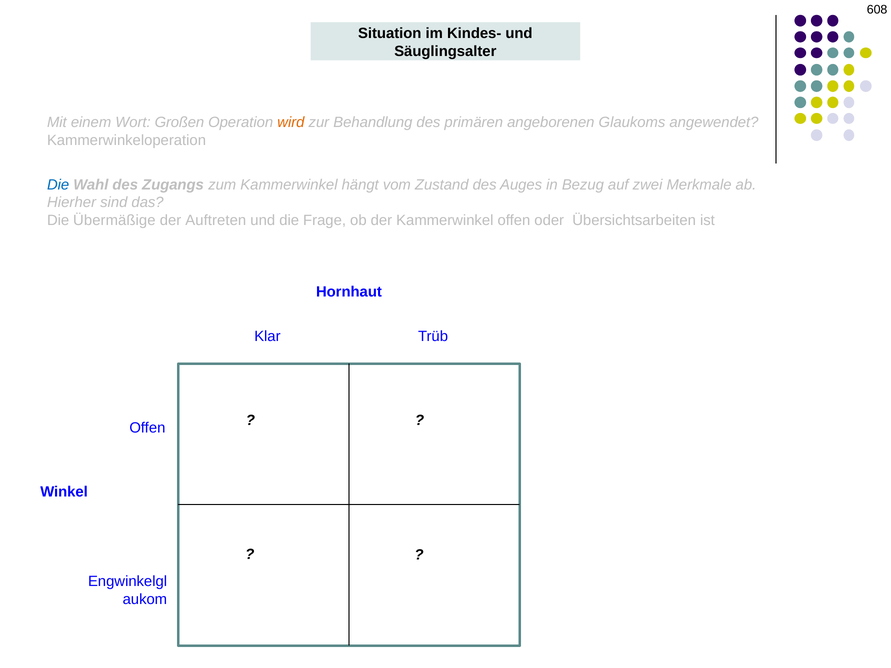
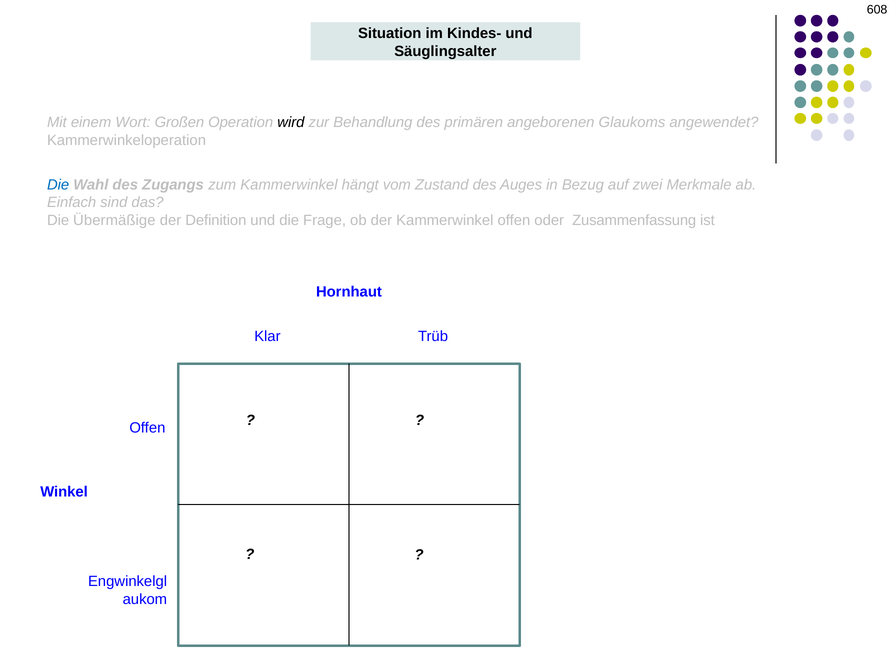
wird colour: orange -> black
Hierher: Hierher -> Einfach
Auftreten: Auftreten -> Definition
Übersichtsarbeiten: Übersichtsarbeiten -> Zusammenfassung
